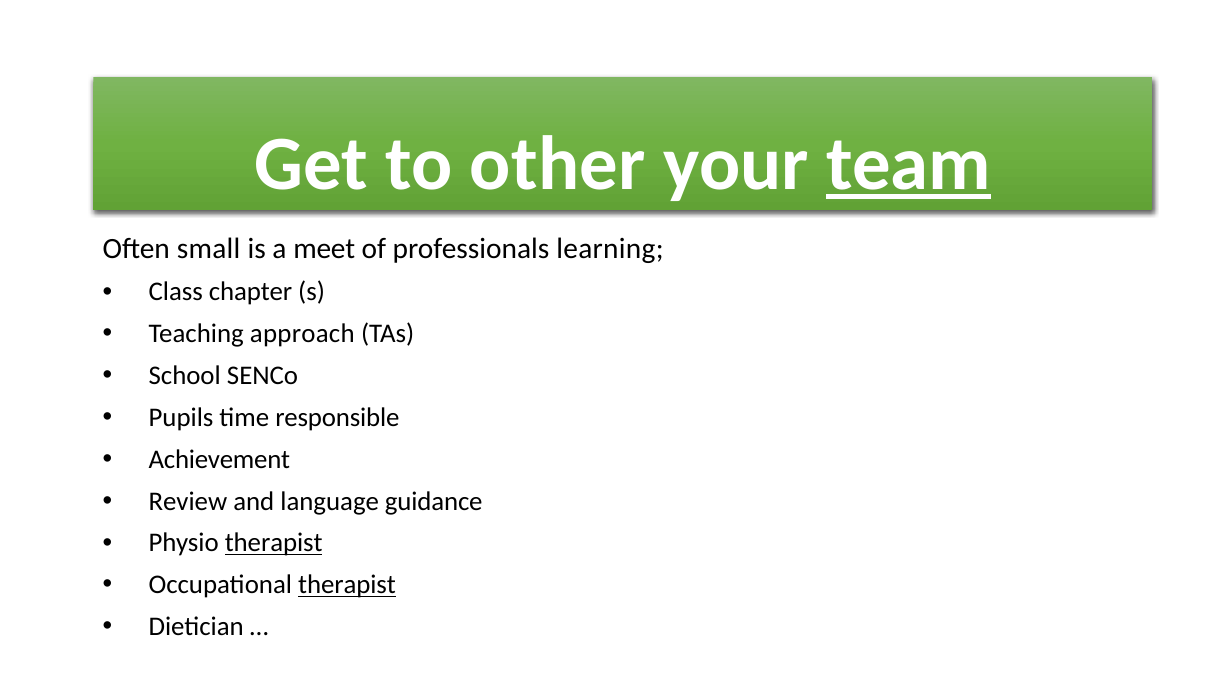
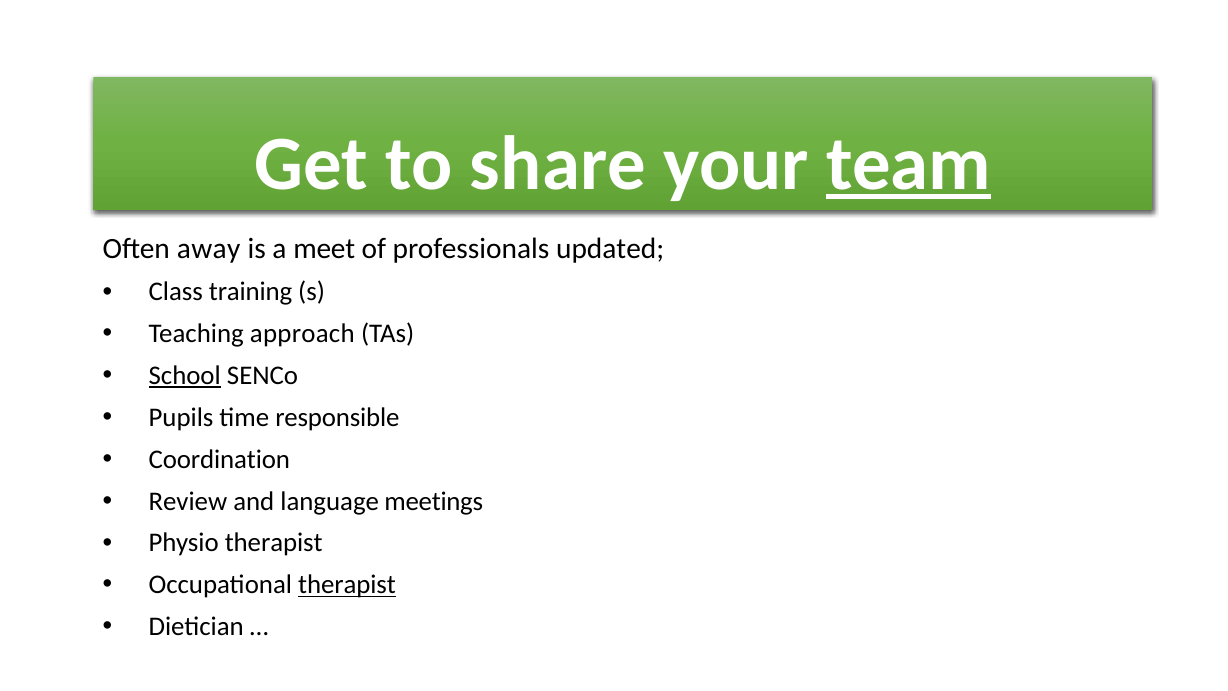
other: other -> share
small: small -> away
learning: learning -> updated
chapter: chapter -> training
School underline: none -> present
Achievement: Achievement -> Coordination
guidance: guidance -> meetings
therapist at (274, 543) underline: present -> none
